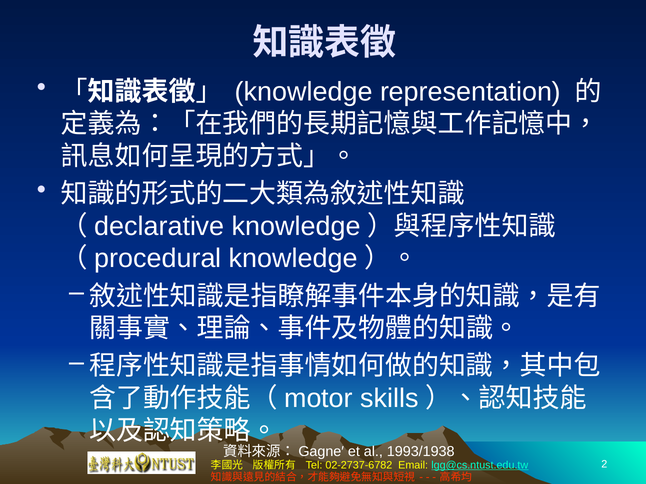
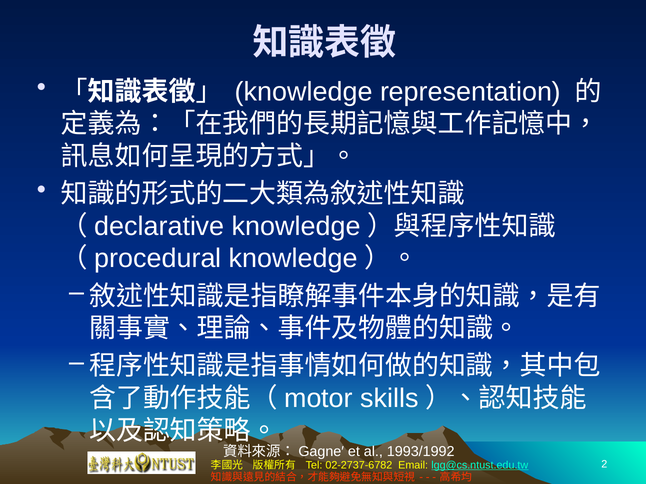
1993/1938: 1993/1938 -> 1993/1992
